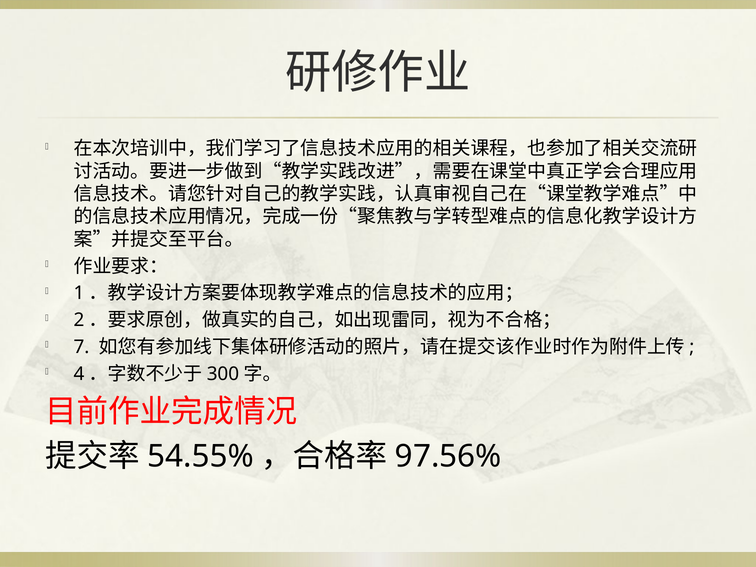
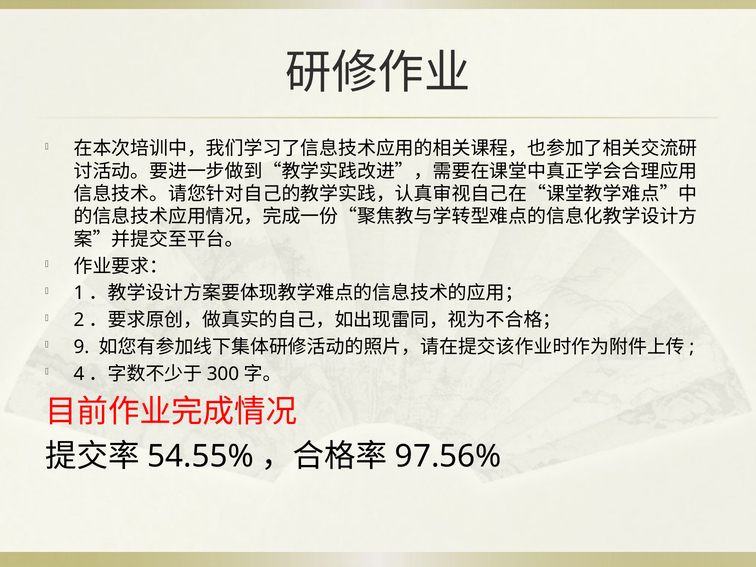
7: 7 -> 9
